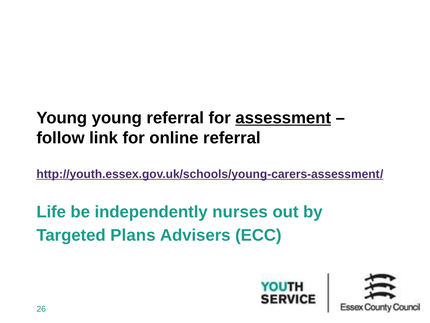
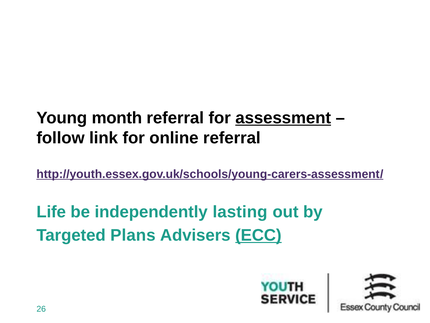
Young young: young -> month
nurses: nurses -> lasting
ECC underline: none -> present
